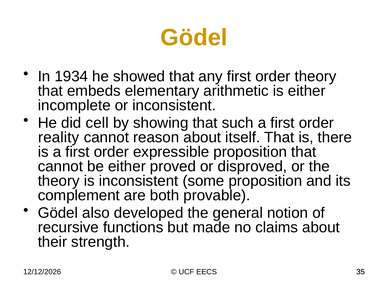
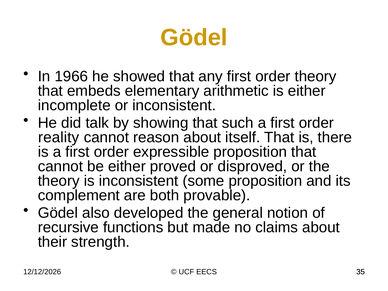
1934: 1934 -> 1966
cell: cell -> talk
